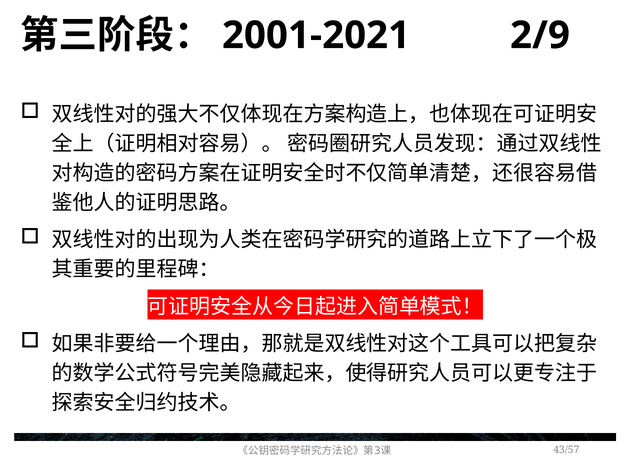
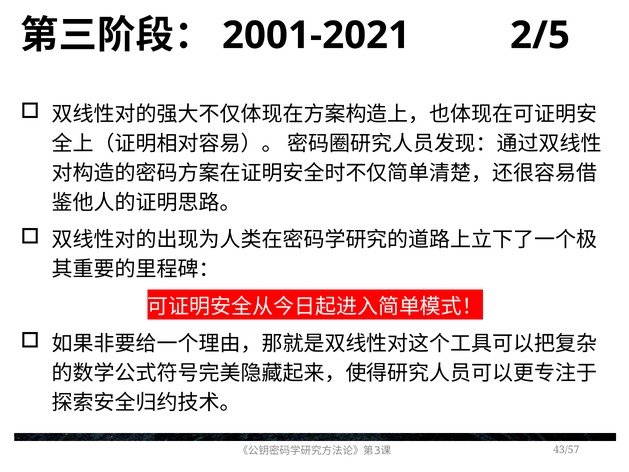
2/9: 2/9 -> 2/5
